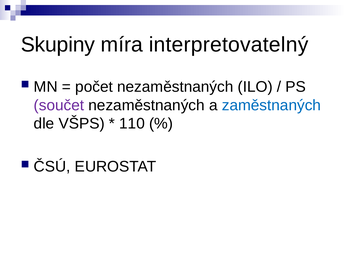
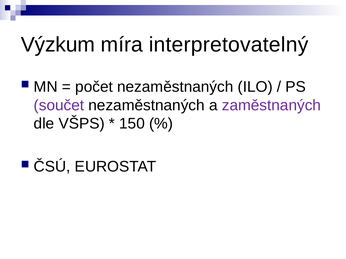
Skupiny: Skupiny -> Výzkum
zaměstnaných colour: blue -> purple
110: 110 -> 150
